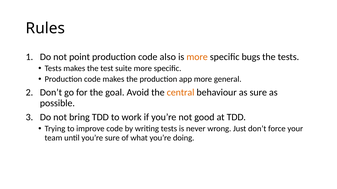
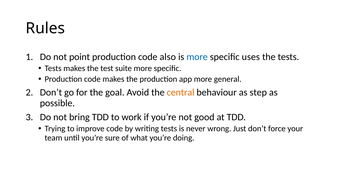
more at (197, 57) colour: orange -> blue
bugs: bugs -> uses
as sure: sure -> step
